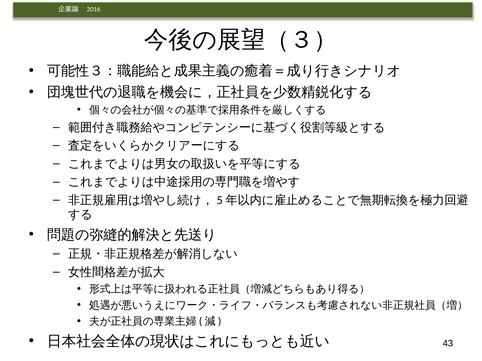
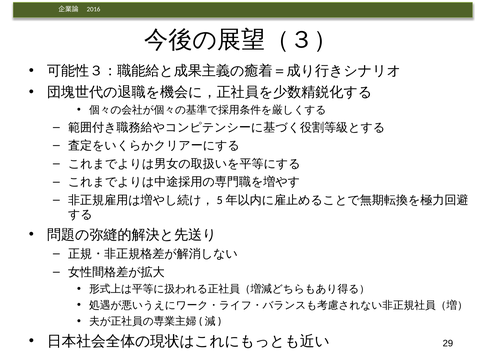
43: 43 -> 29
